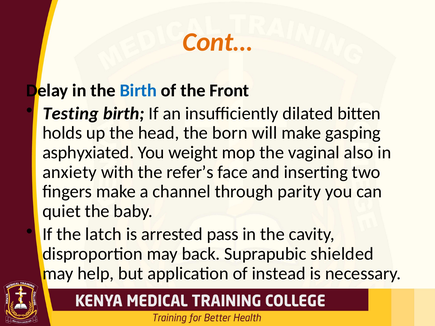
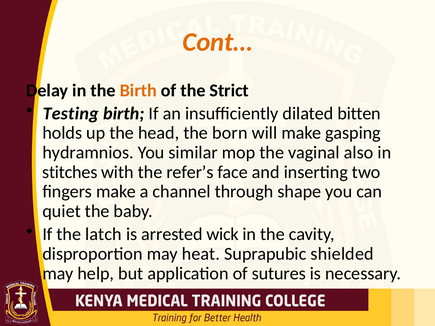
Birth at (138, 90) colour: blue -> orange
Front: Front -> Strict
asphyxiated: asphyxiated -> hydramnios
weight: weight -> similar
anxiety: anxiety -> stitches
parity: parity -> shape
pass: pass -> wick
back: back -> heat
instead: instead -> sutures
